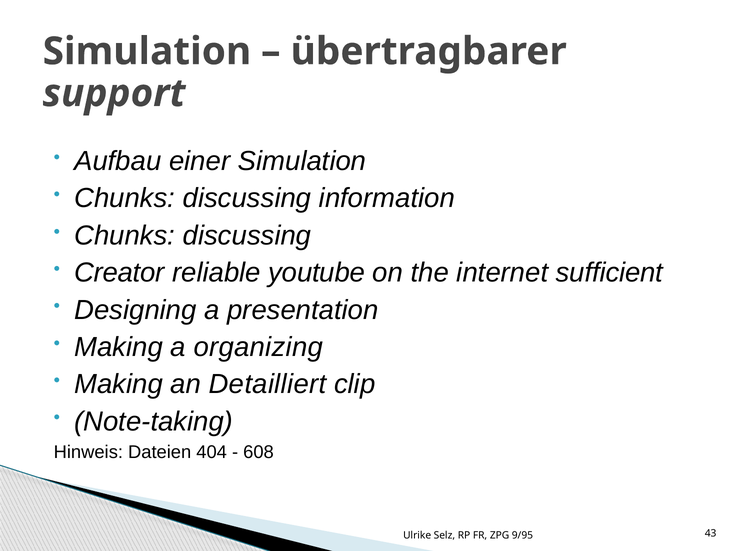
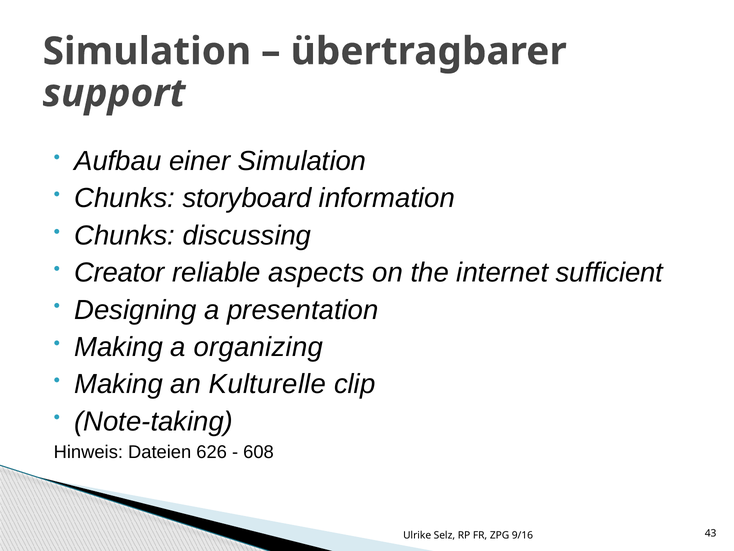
discussing at (247, 198): discussing -> storyboard
youtube: youtube -> aspects
Detailliert: Detailliert -> Kulturelle
404: 404 -> 626
9/95: 9/95 -> 9/16
